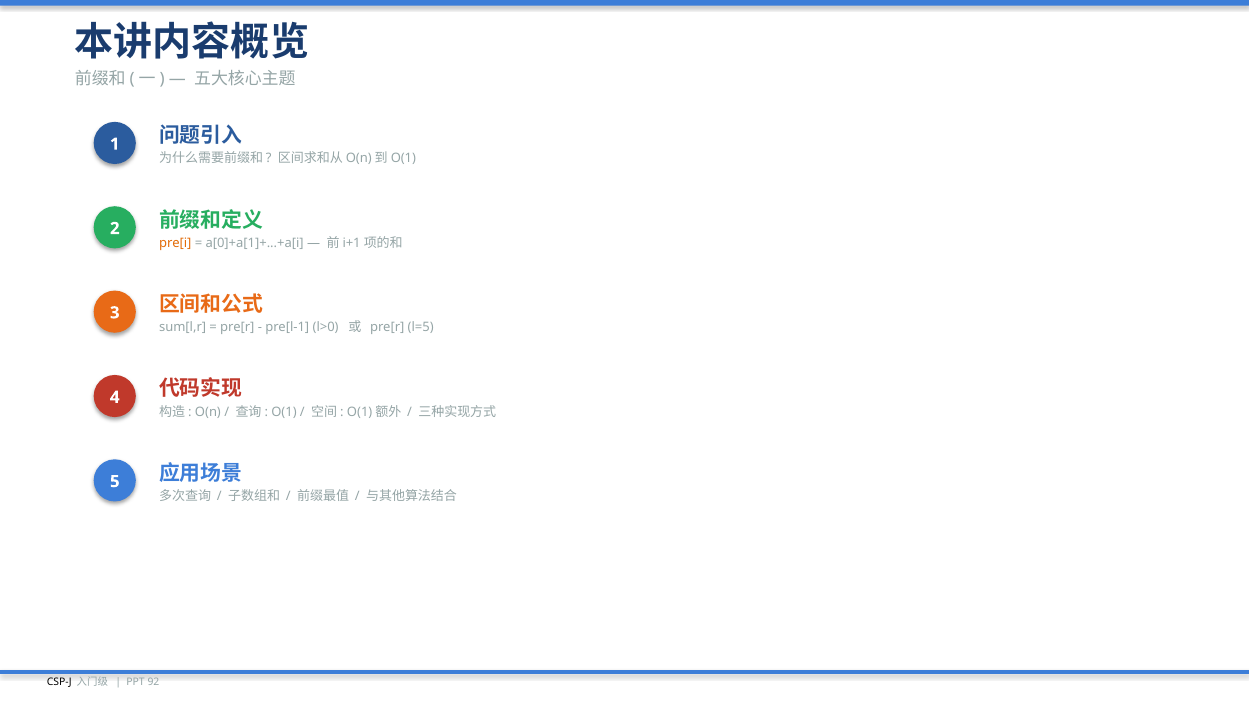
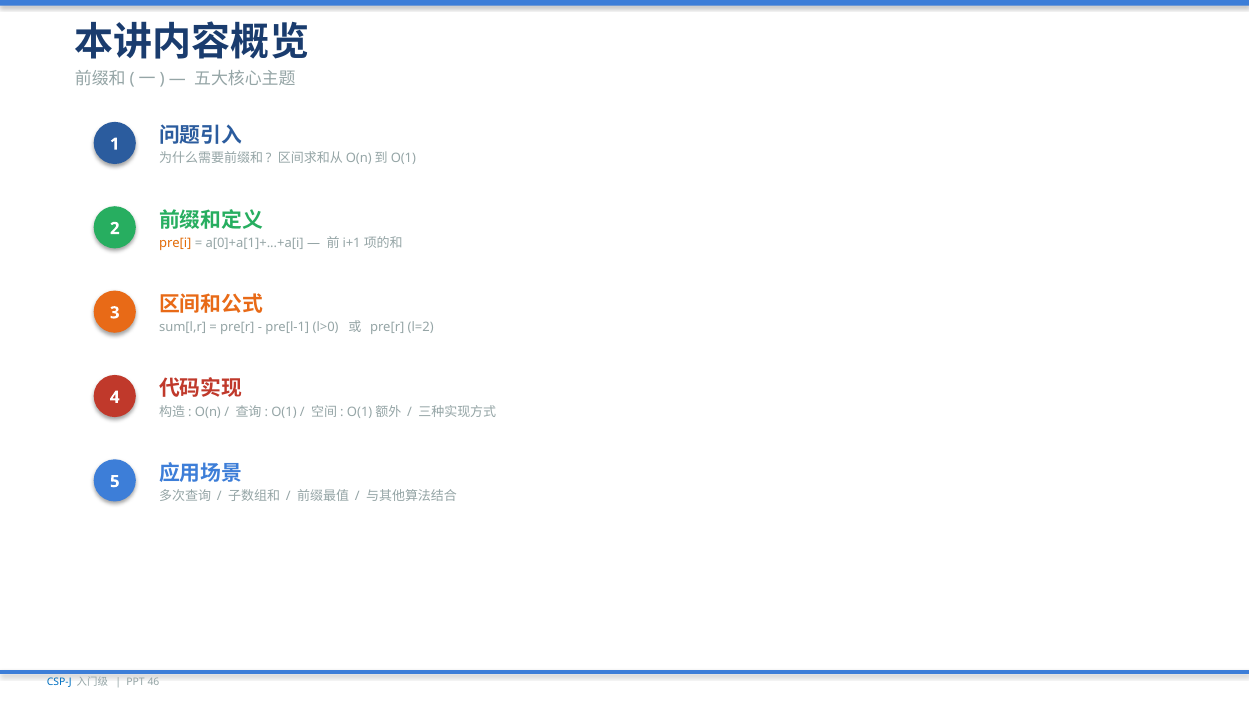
l=5: l=5 -> l=2
CSP-J colour: black -> blue
92: 92 -> 46
